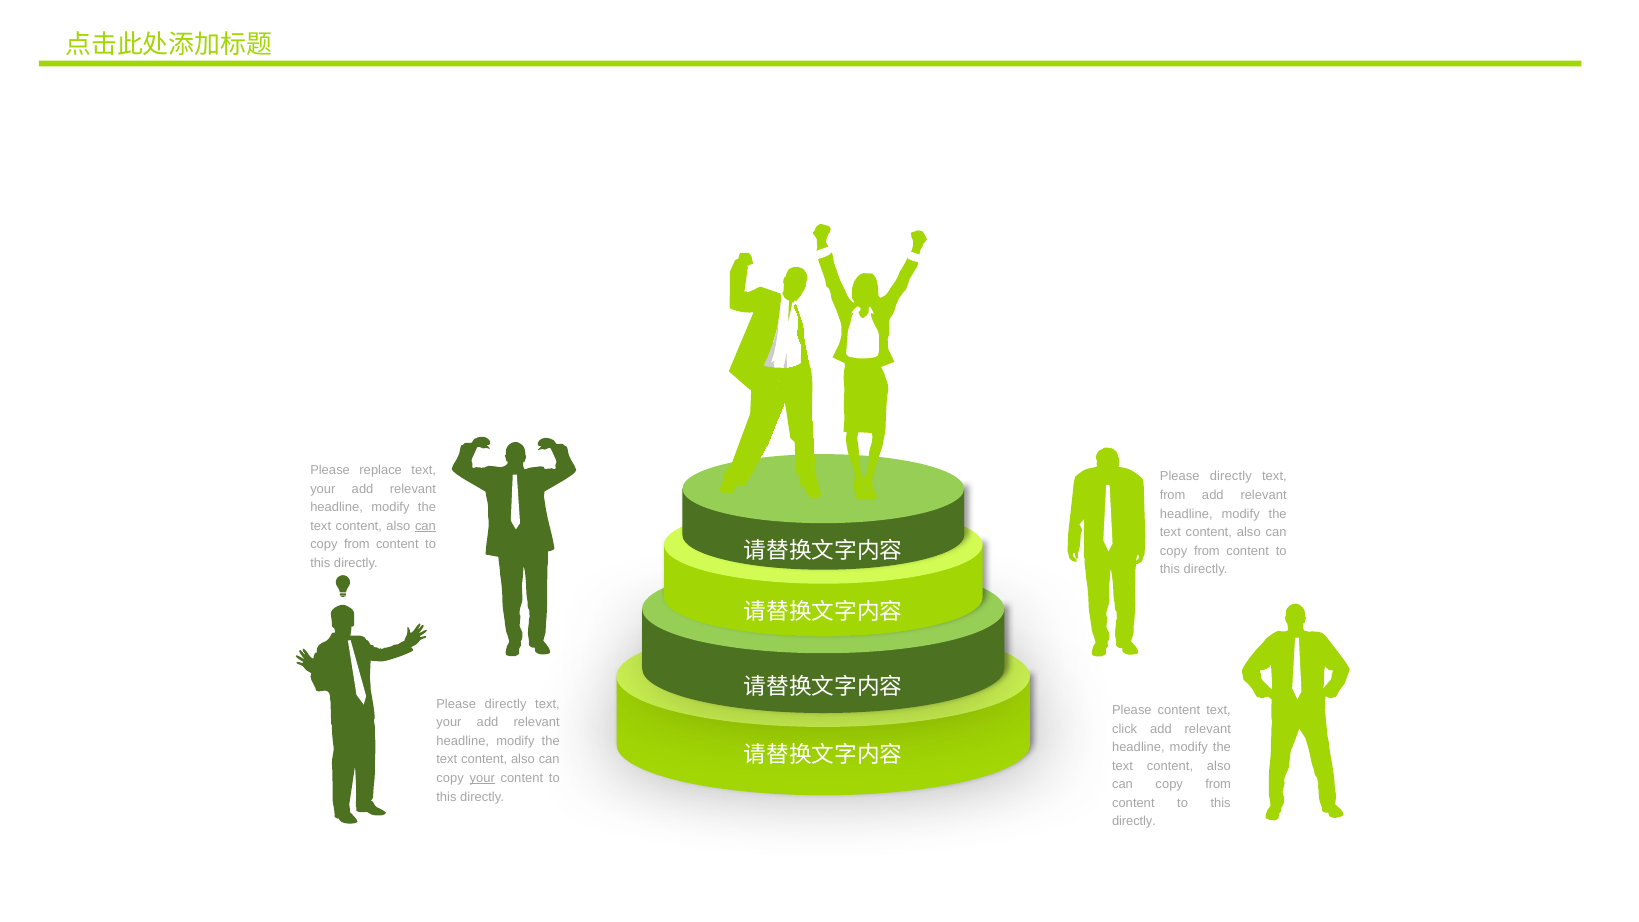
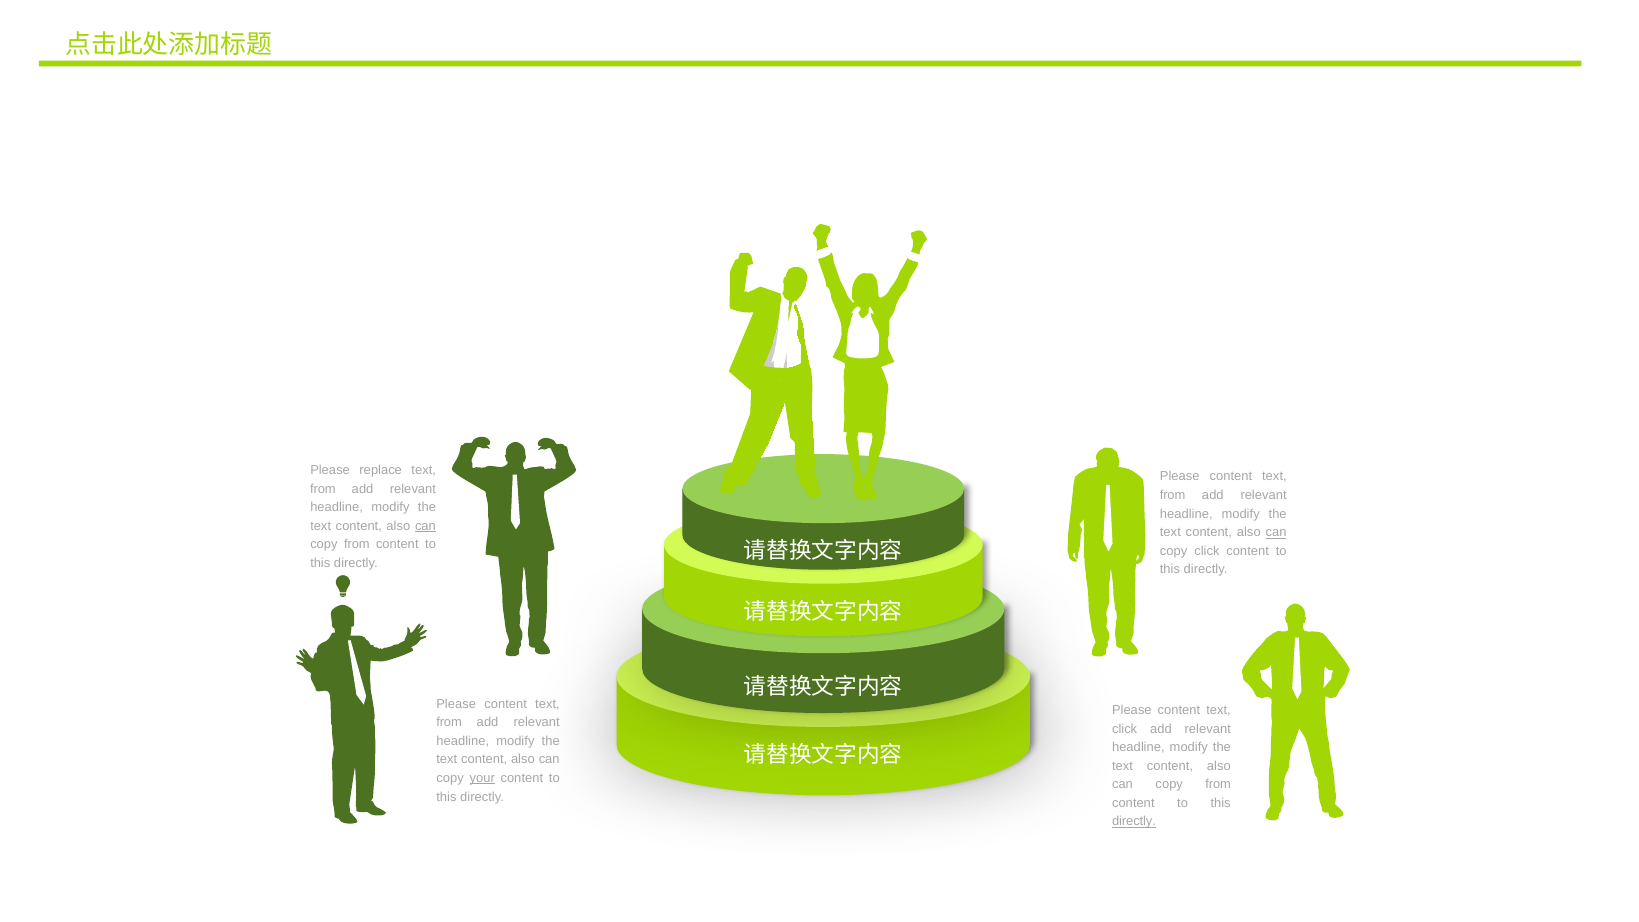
directly at (1231, 477): directly -> content
your at (323, 489): your -> from
can at (1276, 532) underline: none -> present
from at (1207, 551): from -> click
directly at (506, 704): directly -> content
your at (449, 722): your -> from
directly at (1134, 822) underline: none -> present
